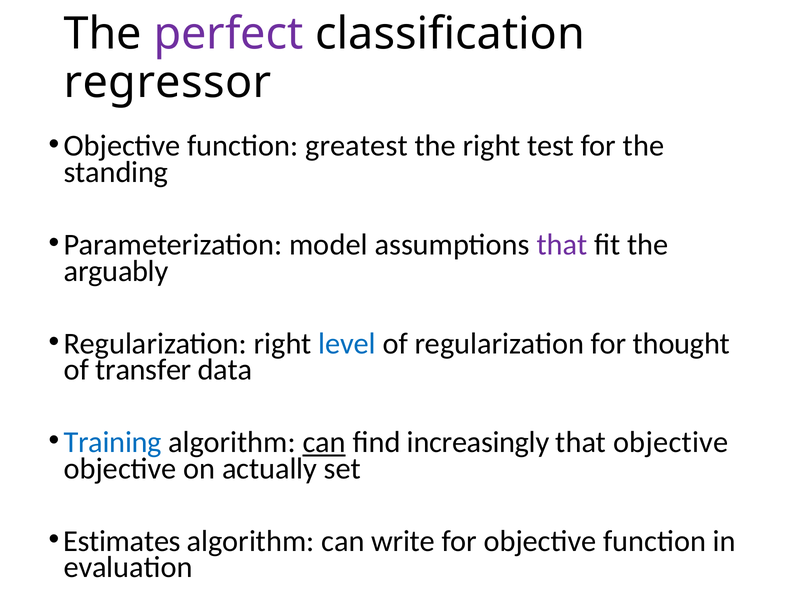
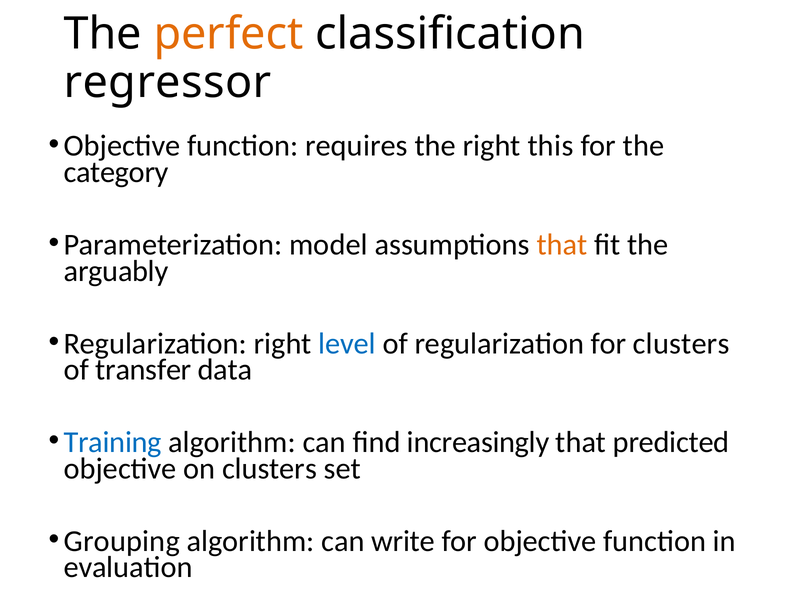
perfect colour: purple -> orange
greatest: greatest -> requires
test: test -> this
standing: standing -> category
that at (562, 245) colour: purple -> orange
for thought: thought -> clusters
can at (324, 443) underline: present -> none
that objective: objective -> predicted
on actually: actually -> clusters
Estimates: Estimates -> Grouping
